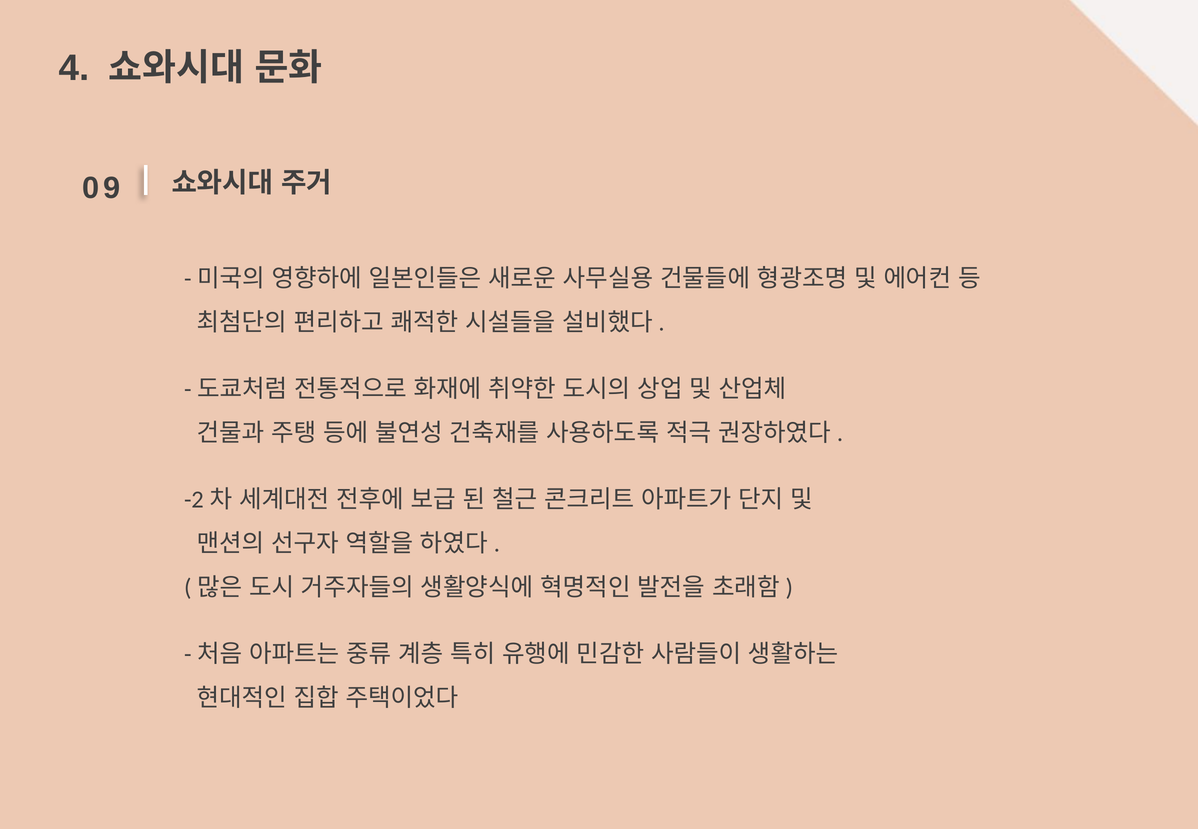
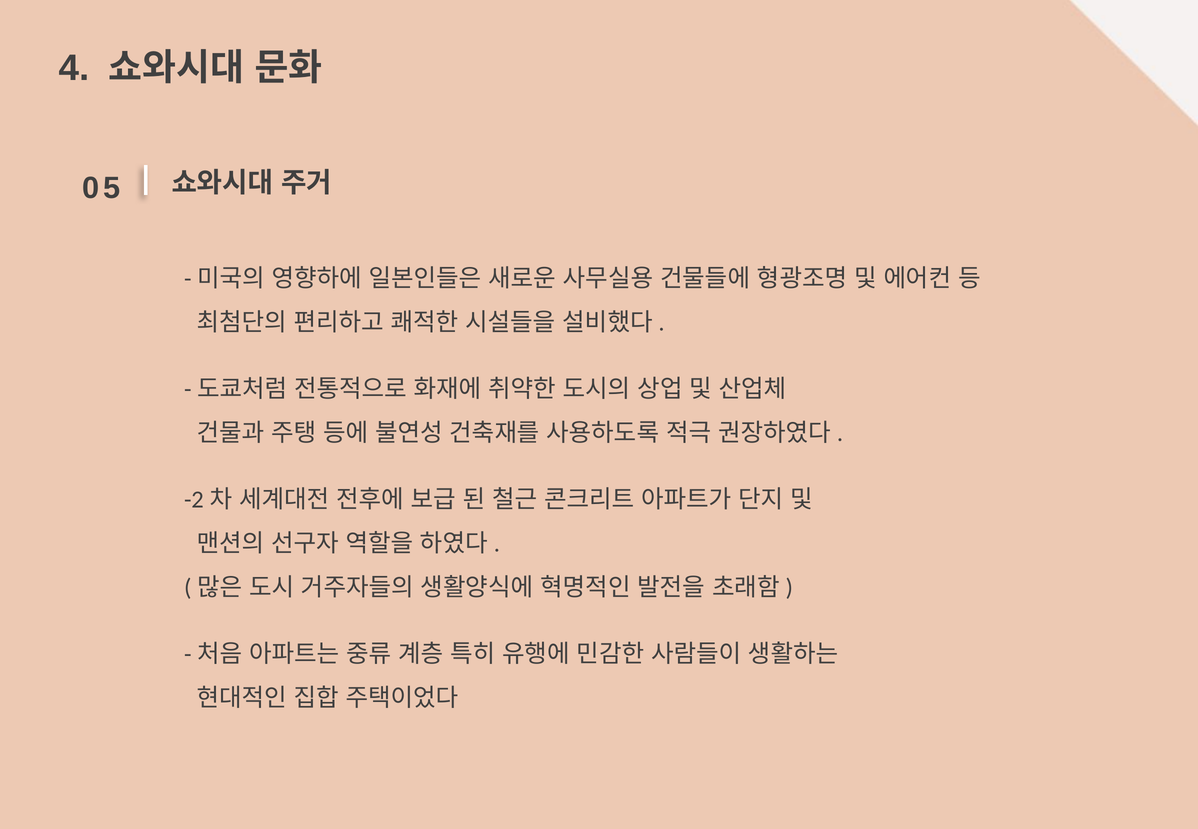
9: 9 -> 5
